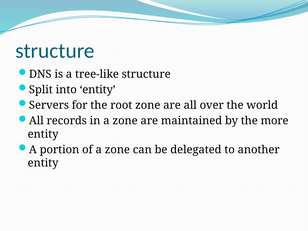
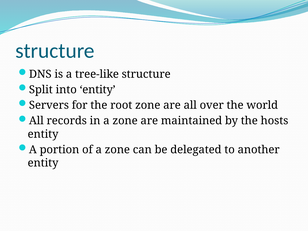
more: more -> hosts
